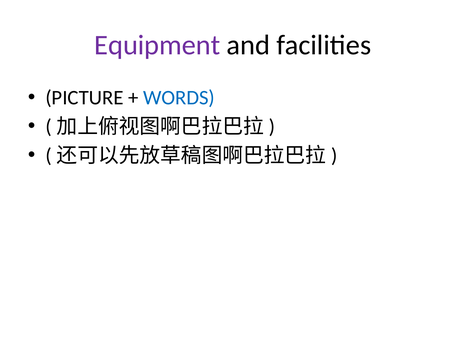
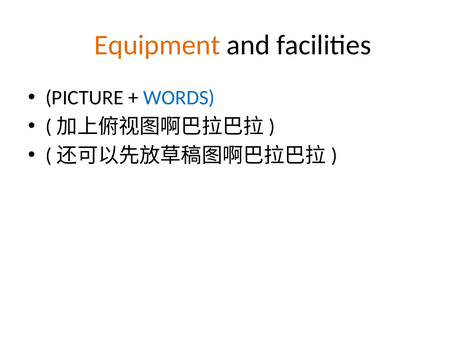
Equipment colour: purple -> orange
